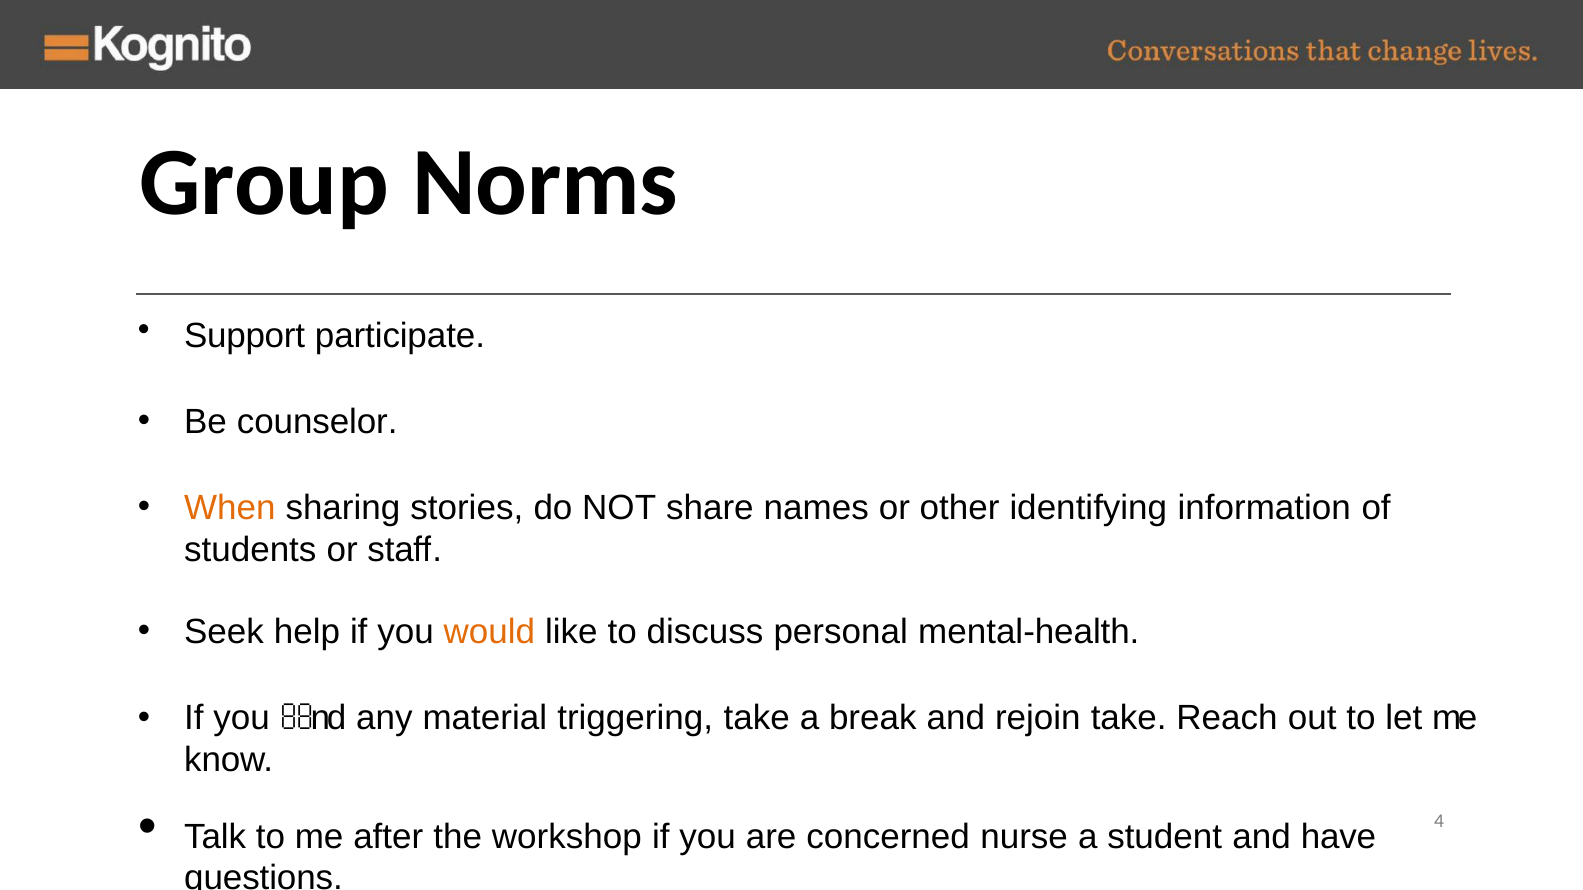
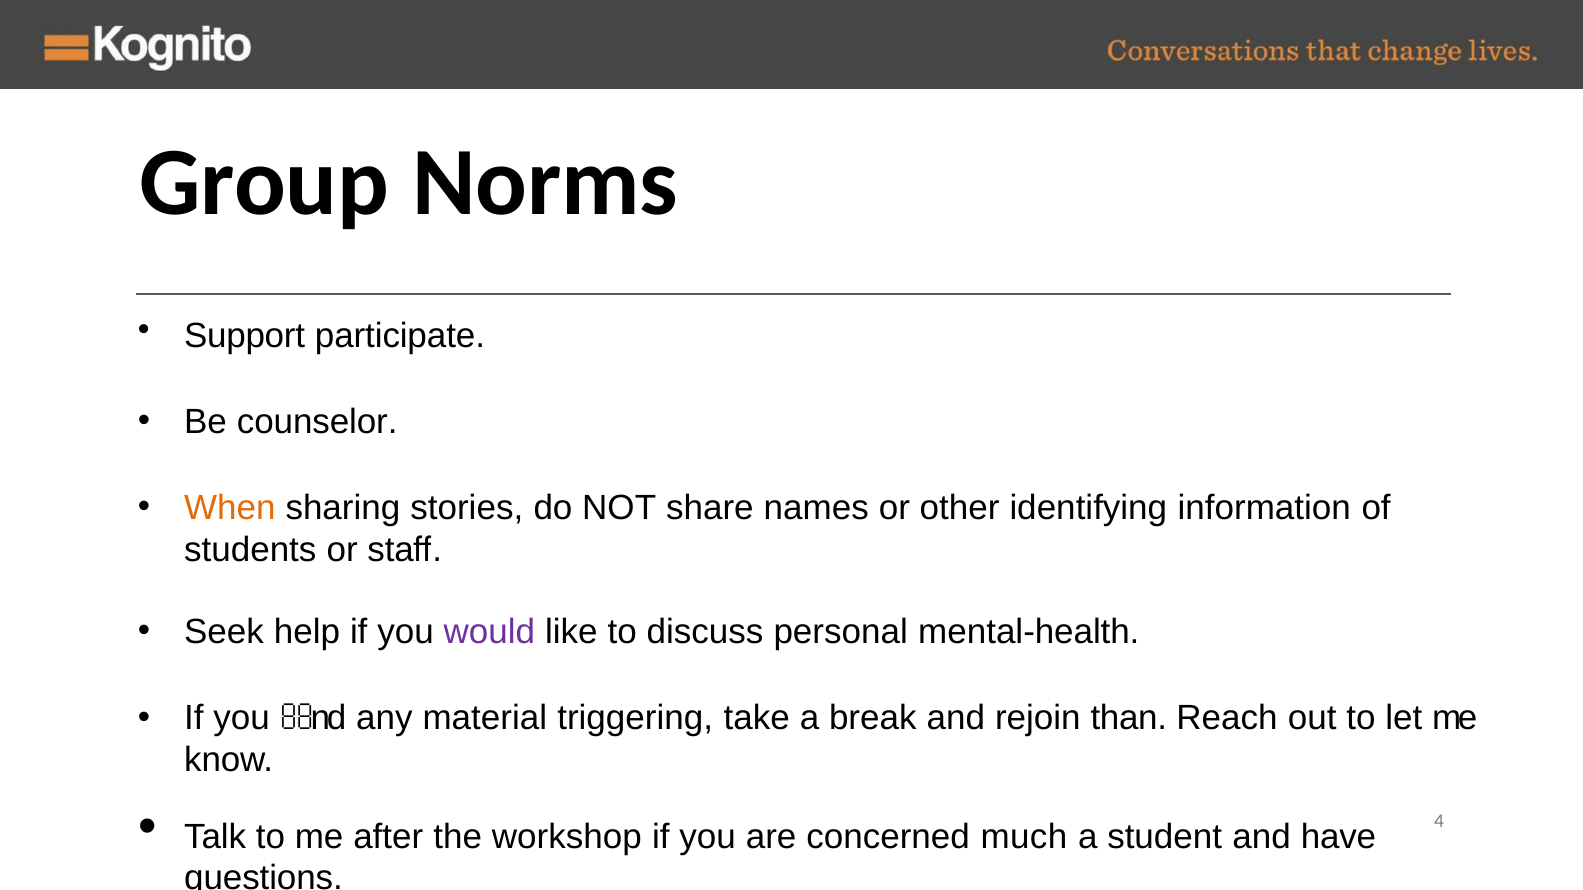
would colour: orange -> purple
rejoin take: take -> than
nurse: nurse -> much
